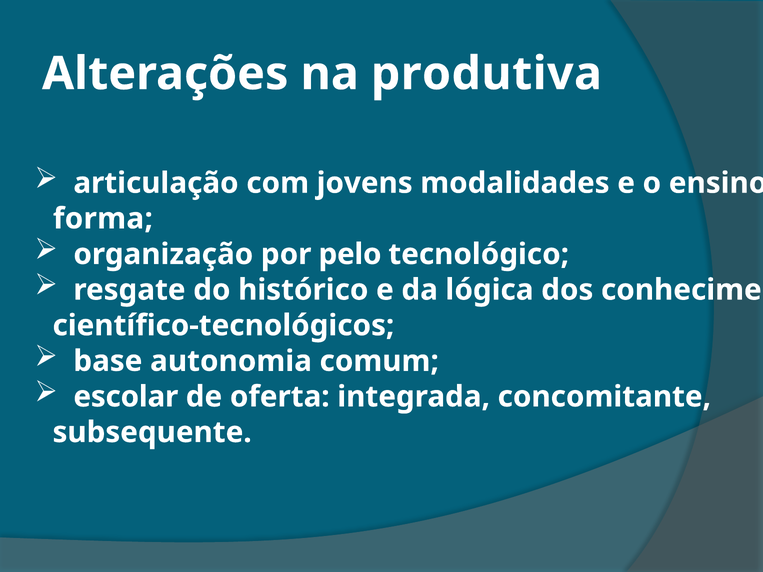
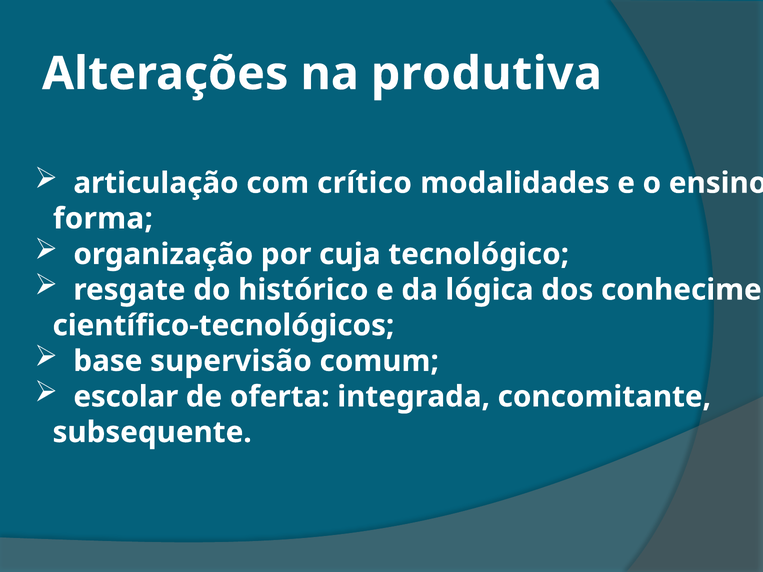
jovens: jovens -> crítico
pelo: pelo -> cuja
autonomia: autonomia -> supervisão
